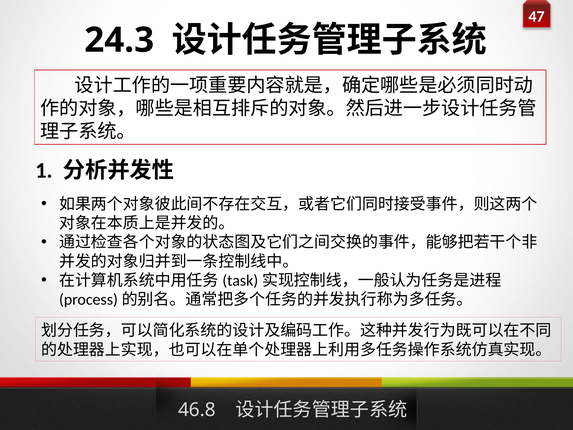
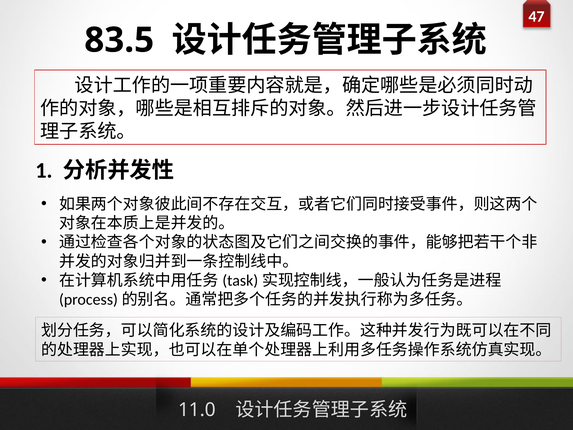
24.3: 24.3 -> 83.5
46.8: 46.8 -> 11.0
